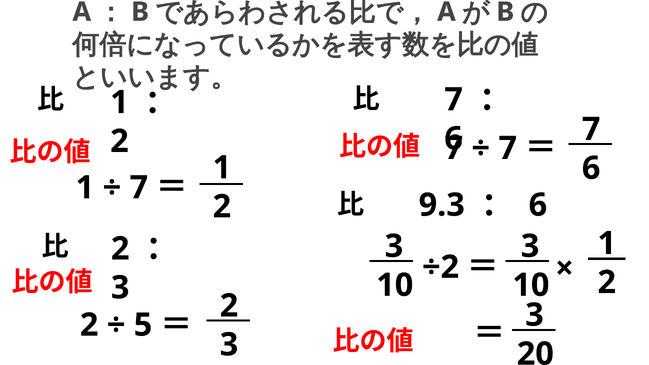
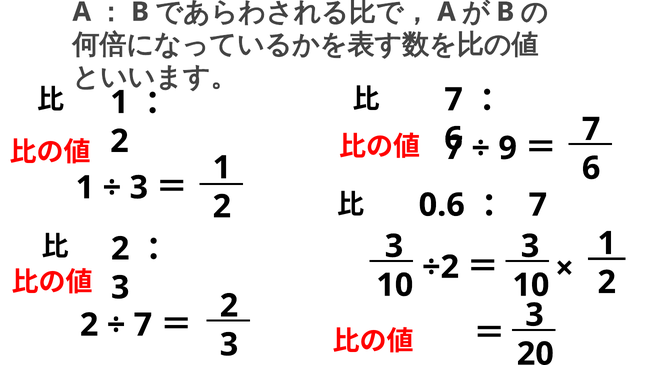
7 at (508, 148): 7 -> 9
7 at (139, 188): 7 -> 3
9.3: 9.3 -> 0.6
6 at (538, 205): 6 -> 7
5 at (143, 325): 5 -> 7
